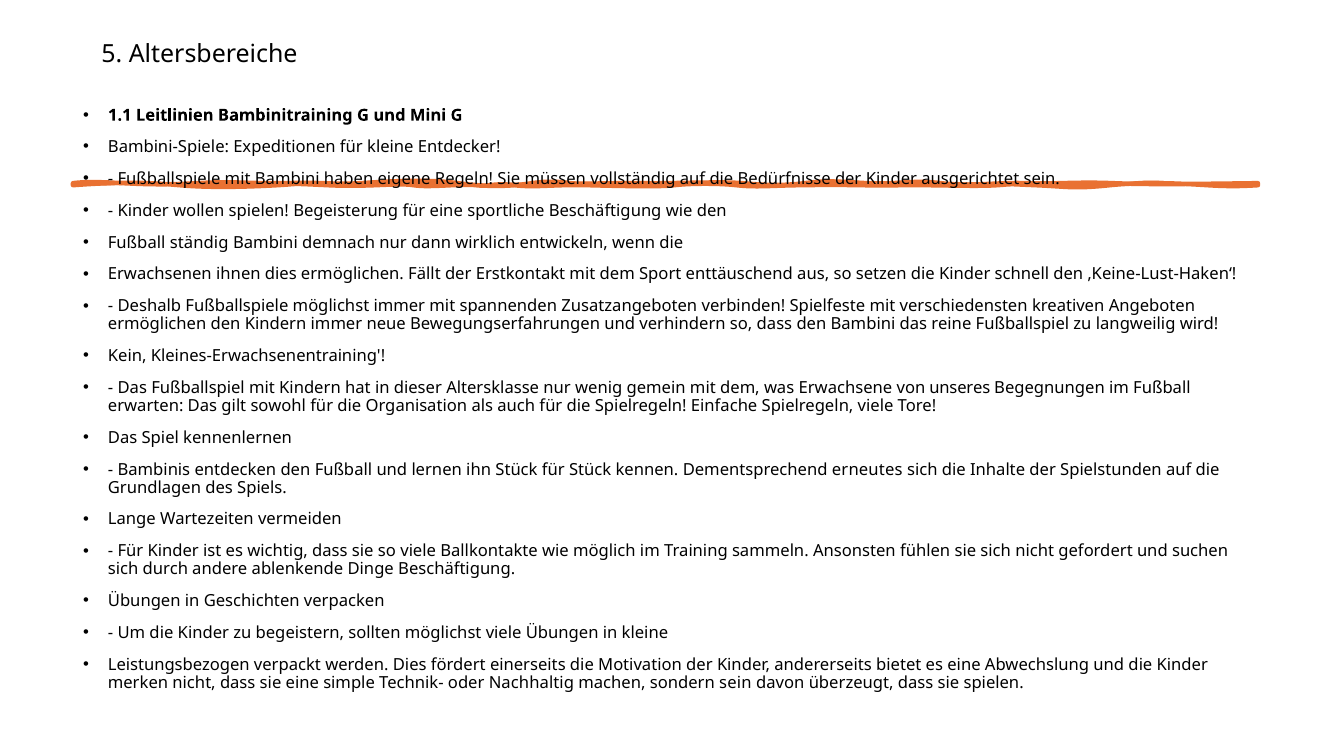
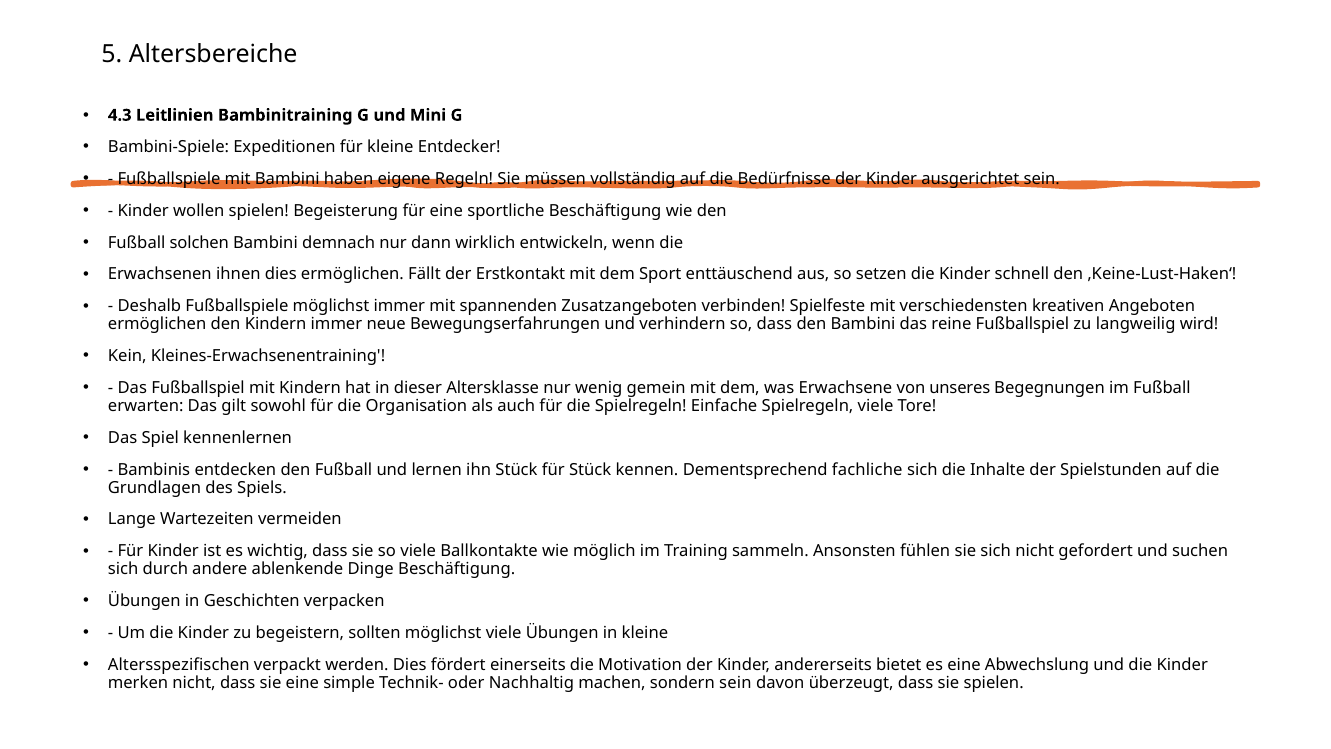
1.1: 1.1 -> 4.3
ständig: ständig -> solchen
erneutes: erneutes -> fachliche
Leistungsbezogen: Leistungsbezogen -> Altersspezifischen
